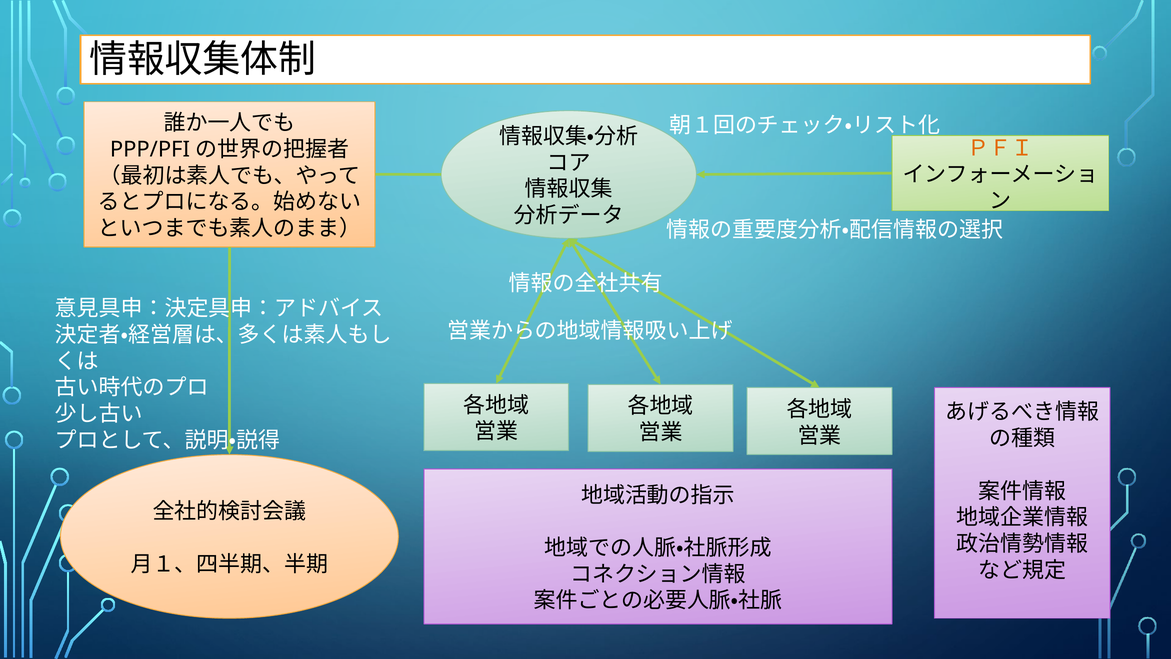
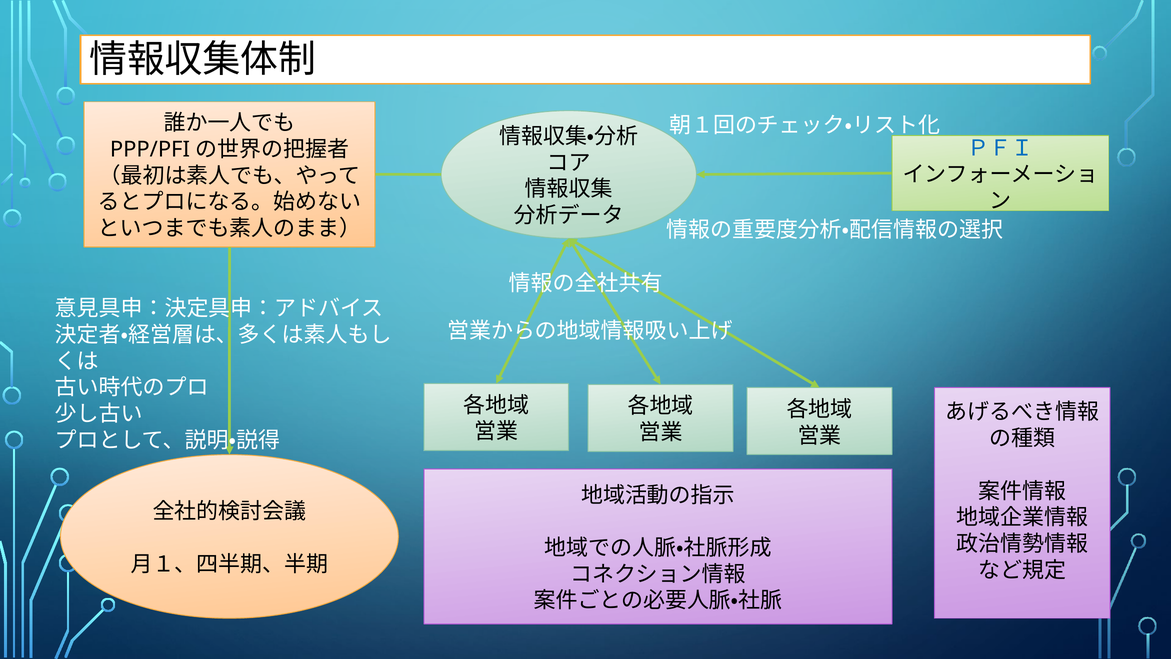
ＰＦＩ colour: orange -> blue
